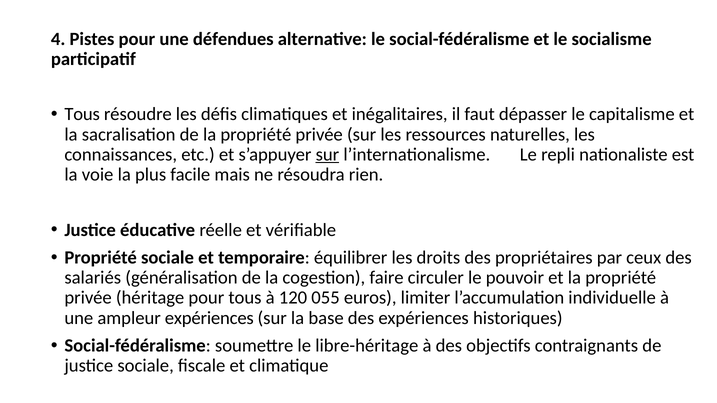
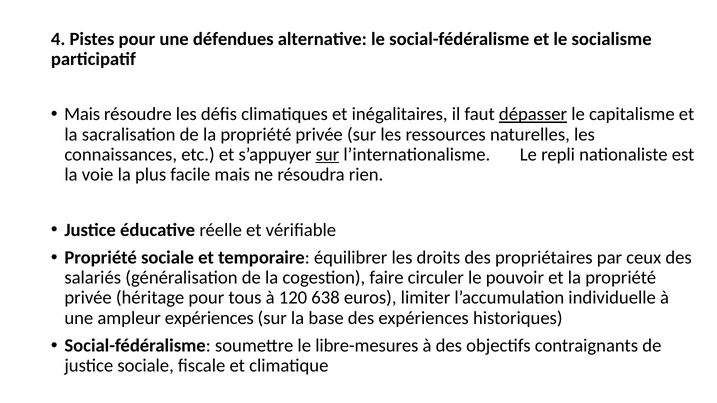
Tous at (82, 114): Tous -> Mais
dépasser underline: none -> present
055: 055 -> 638
libre-héritage: libre-héritage -> libre-mesures
